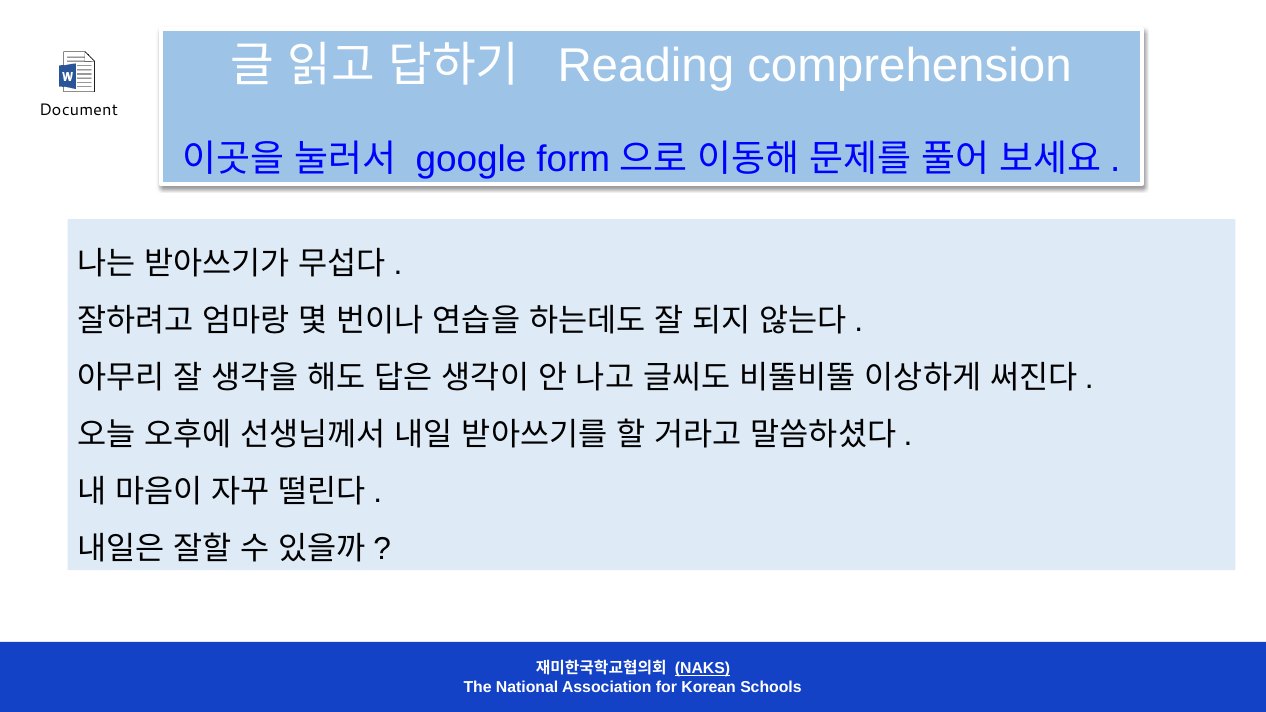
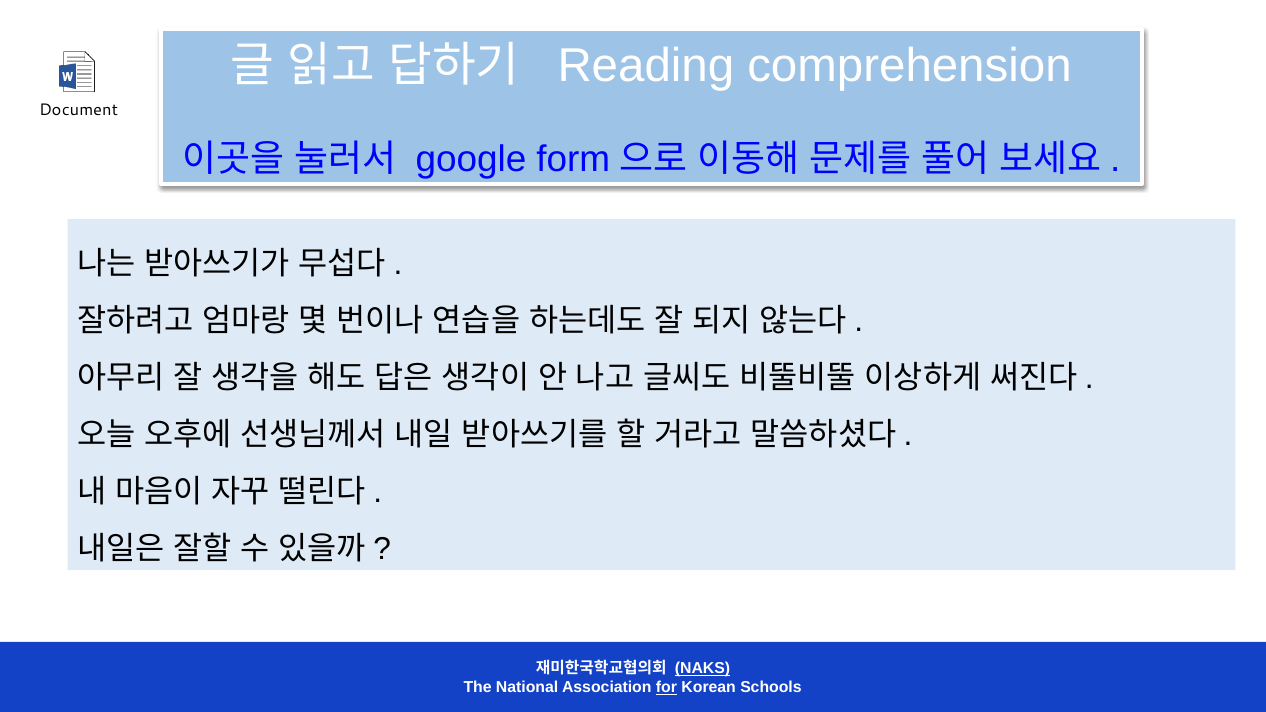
for underline: none -> present
